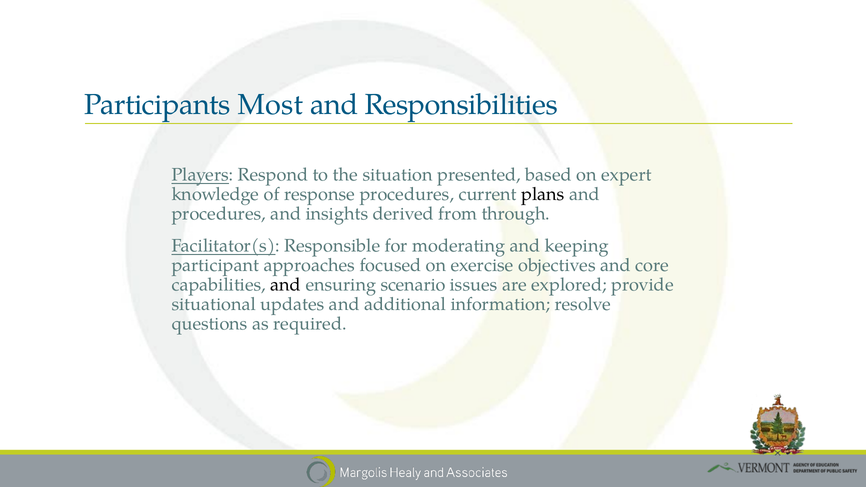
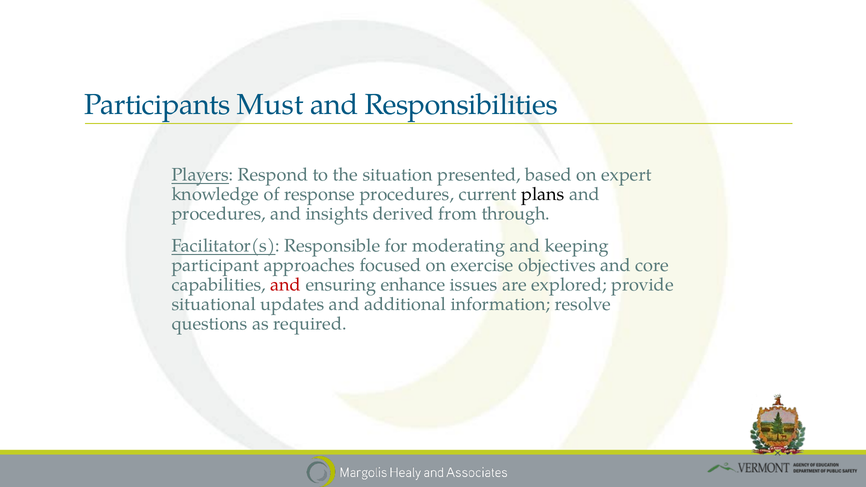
Most: Most -> Must
and at (286, 285) colour: black -> red
scenario: scenario -> enhance
